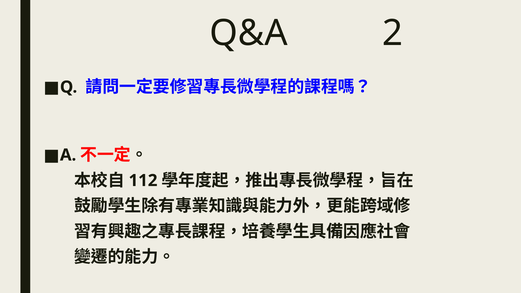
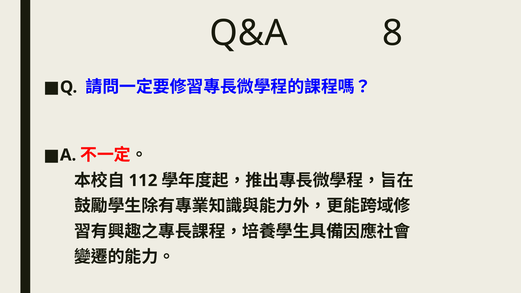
2: 2 -> 8
